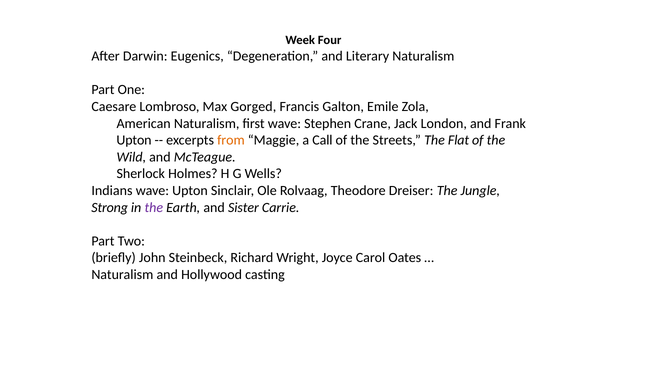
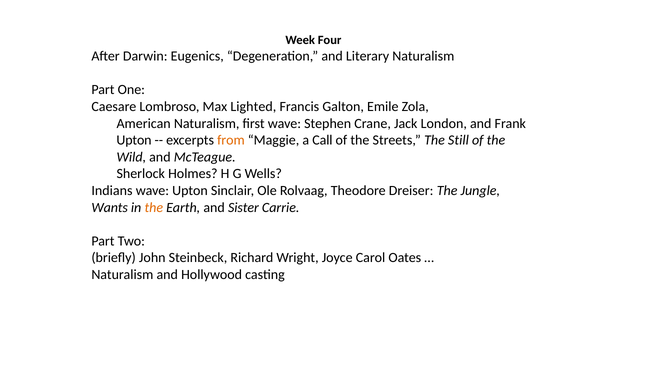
Gorged: Gorged -> Lighted
Flat: Flat -> Still
Strong: Strong -> Wants
the at (154, 207) colour: purple -> orange
